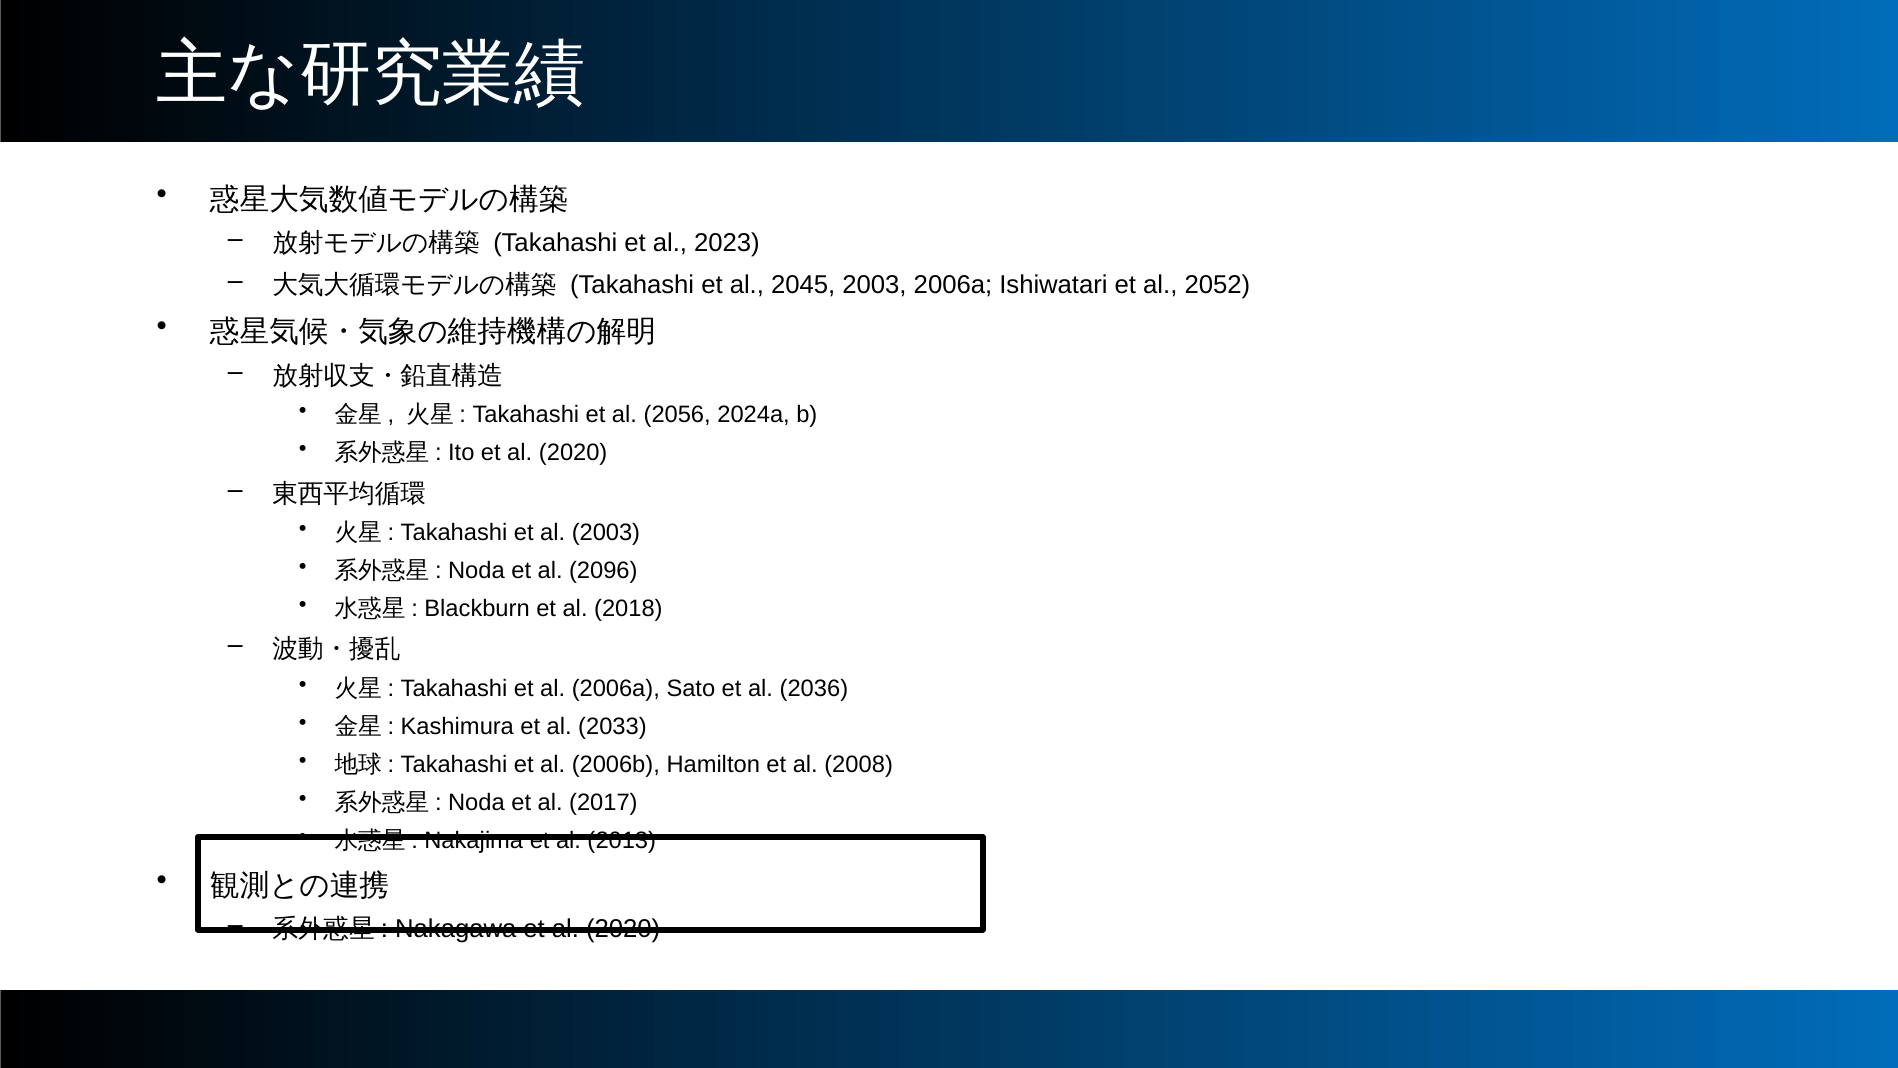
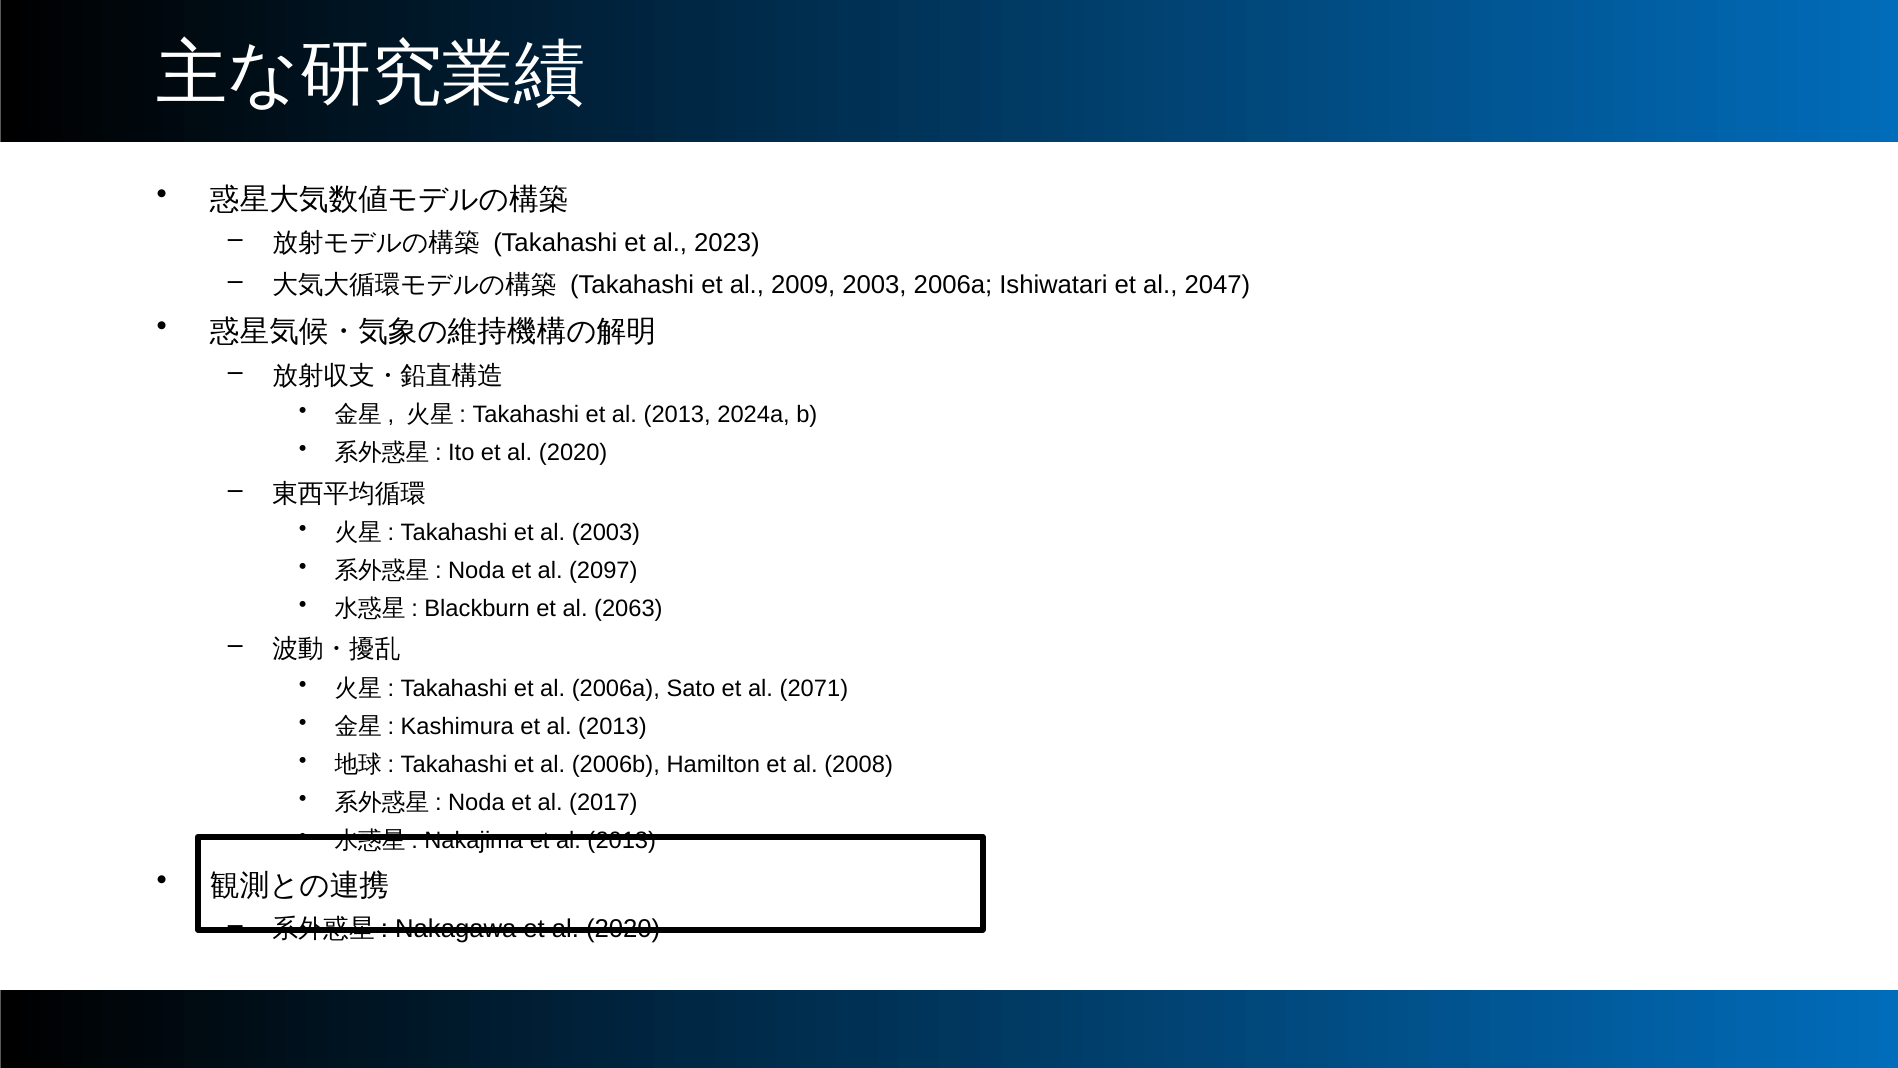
2045: 2045 -> 2009
2052: 2052 -> 2047
Takahashi et al 2056: 2056 -> 2013
2096: 2096 -> 2097
2018: 2018 -> 2063
2036: 2036 -> 2071
Kashimura et al 2033: 2033 -> 2013
